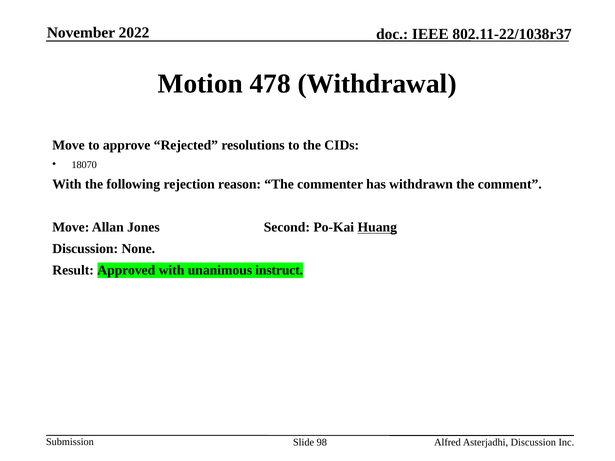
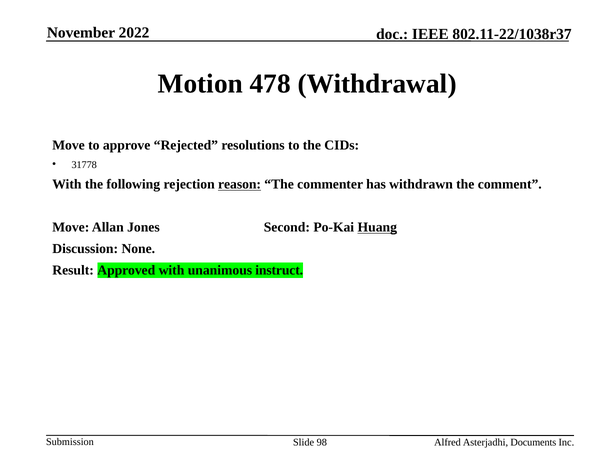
18070: 18070 -> 31778
reason underline: none -> present
Asterjadhi Discussion: Discussion -> Documents
